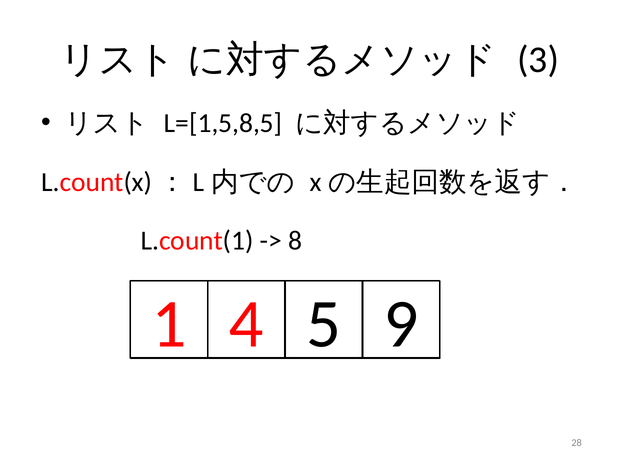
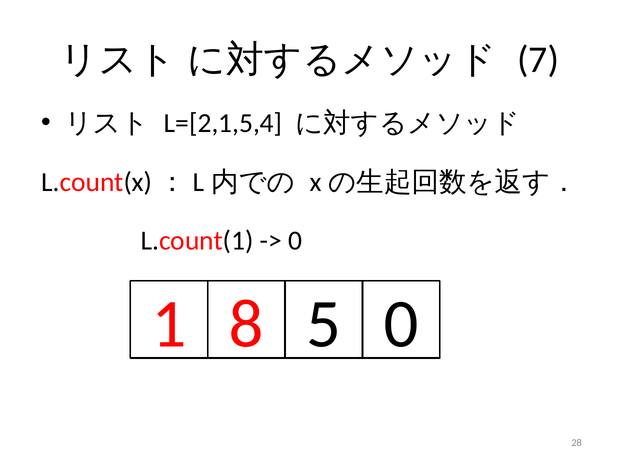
3: 3 -> 7
L=[1,5,8,5: L=[1,5,8,5 -> L=[2,1,5,4
8 at (295, 241): 8 -> 0
4: 4 -> 8
5 9: 9 -> 0
